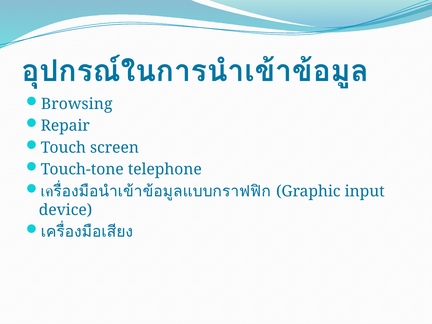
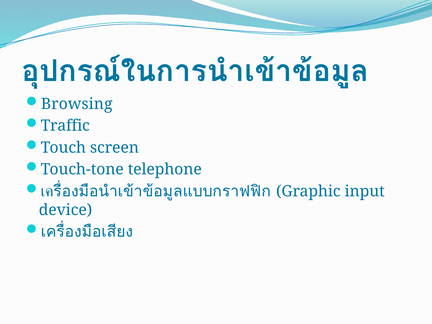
Repair: Repair -> Traffic
